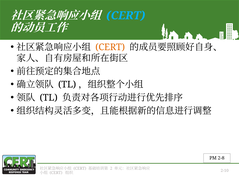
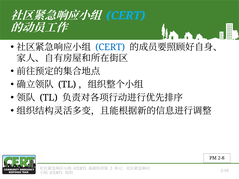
CERT at (110, 47) colour: orange -> blue
